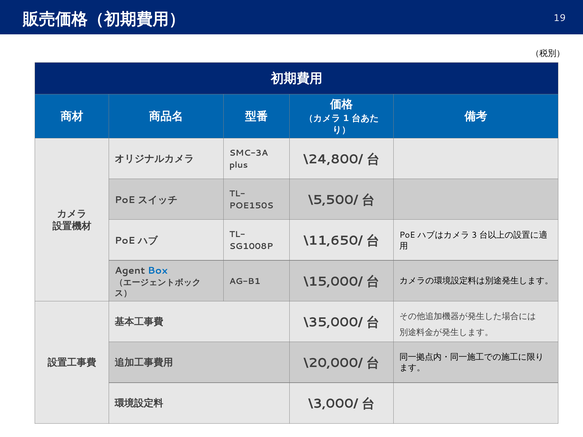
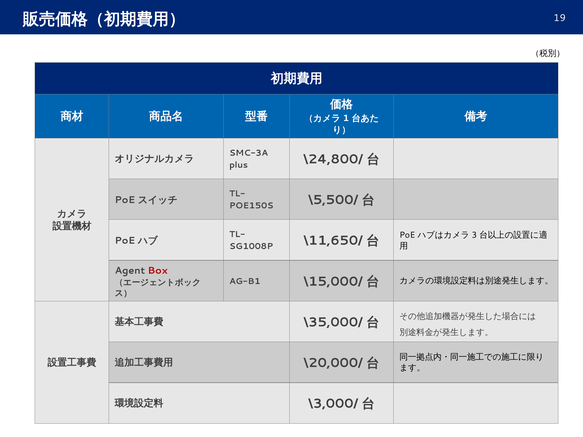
Box colour: blue -> red
